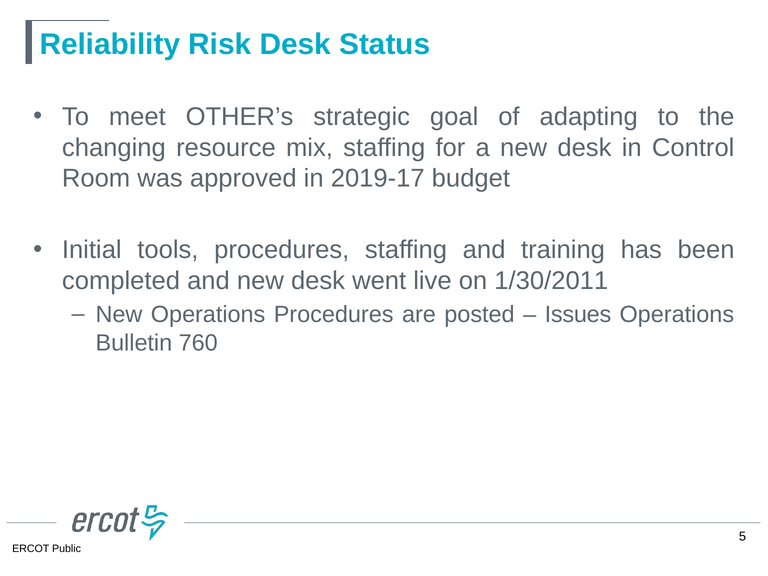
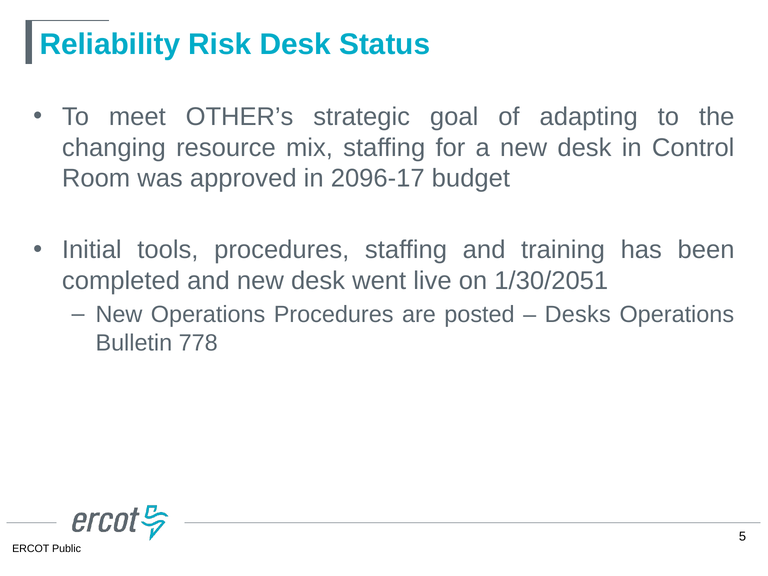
2019-17: 2019-17 -> 2096-17
1/30/2011: 1/30/2011 -> 1/30/2051
Issues: Issues -> Desks
760: 760 -> 778
